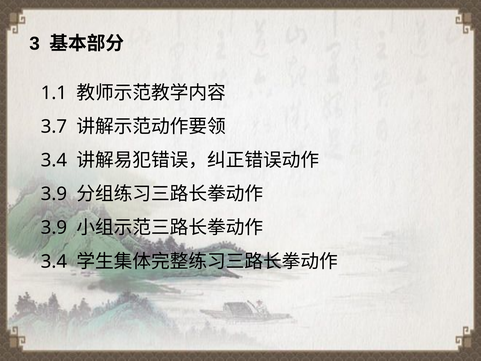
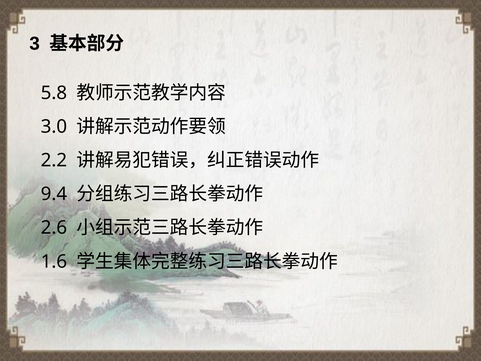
1.1: 1.1 -> 5.8
3.7: 3.7 -> 3.0
3.4 at (54, 160): 3.4 -> 2.2
3.9 at (54, 194): 3.9 -> 9.4
3.9 at (54, 228): 3.9 -> 2.6
3.4 at (54, 261): 3.4 -> 1.6
